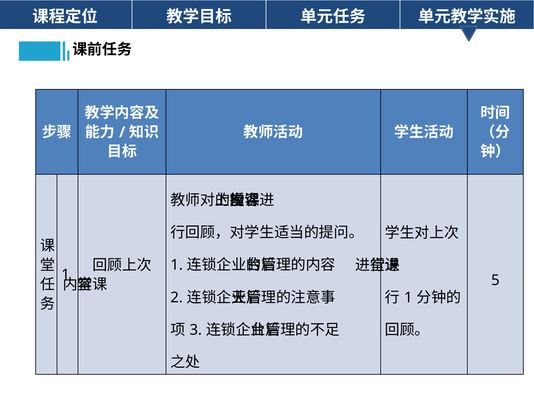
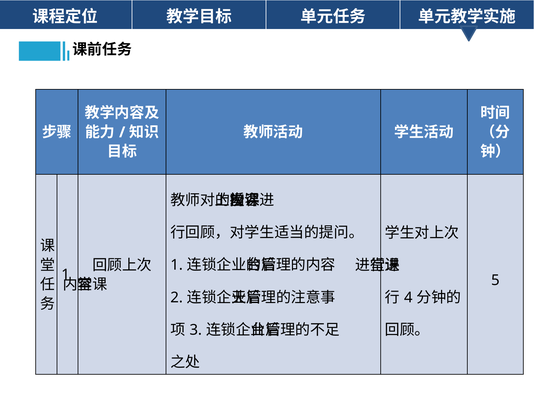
1 at (408, 297): 1 -> 4
